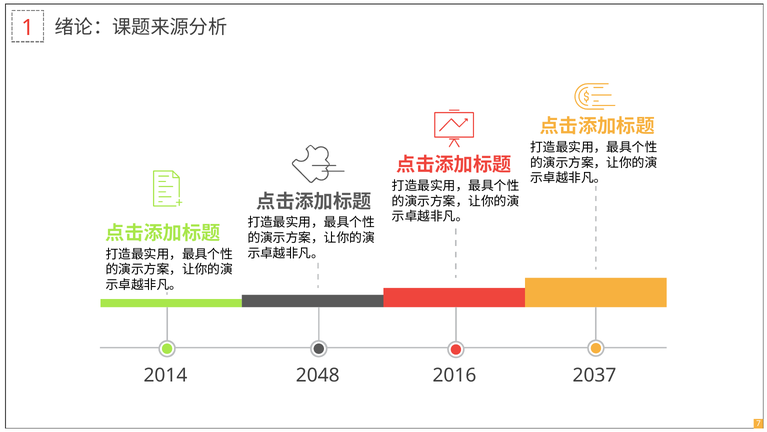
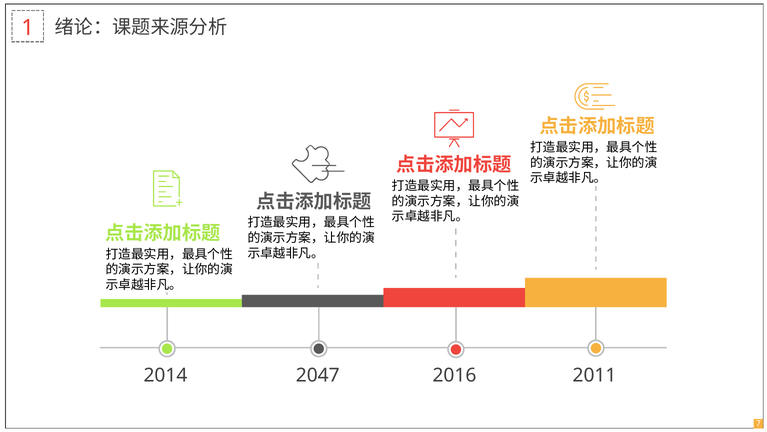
2048: 2048 -> 2047
2037: 2037 -> 2011
